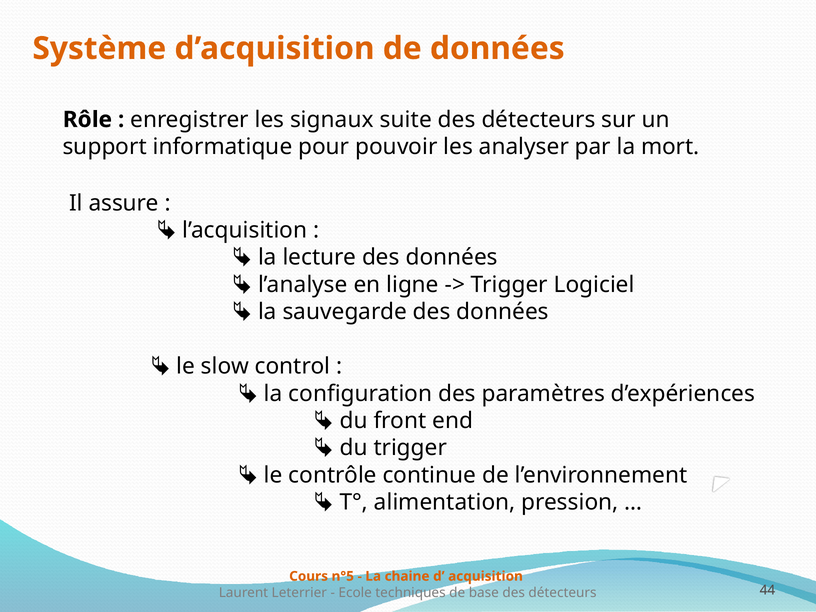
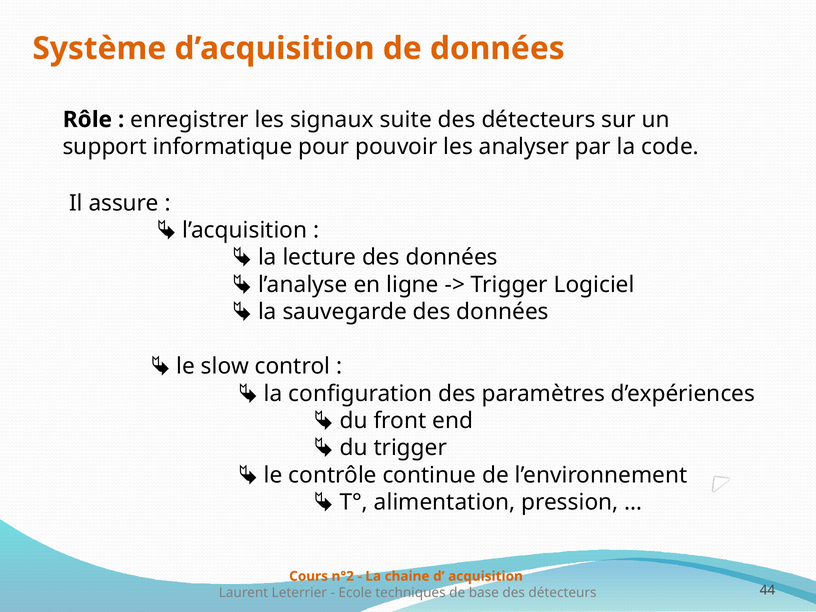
mort: mort -> code
n°5: n°5 -> n°2
